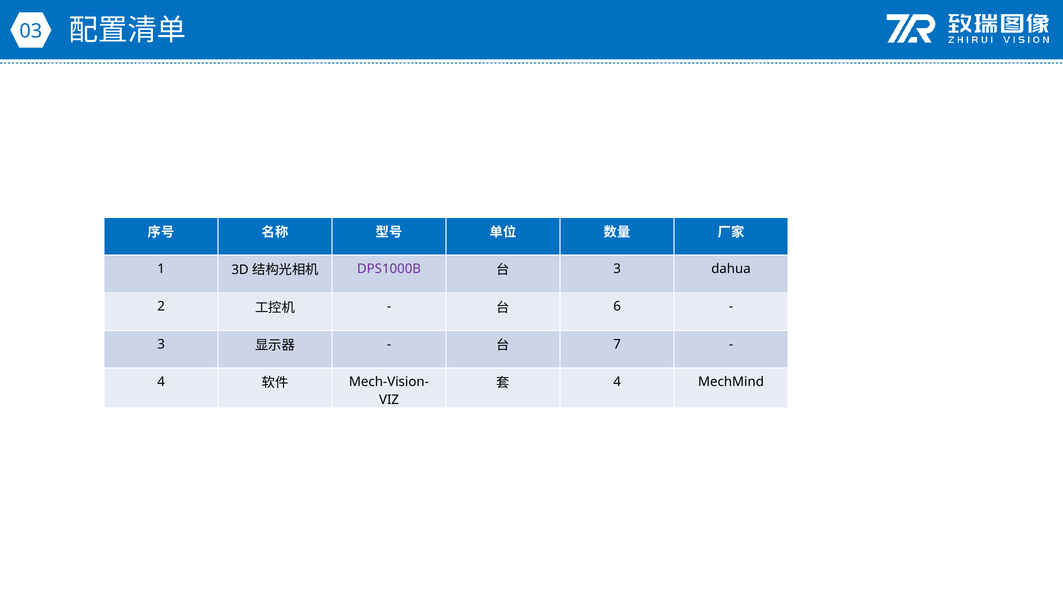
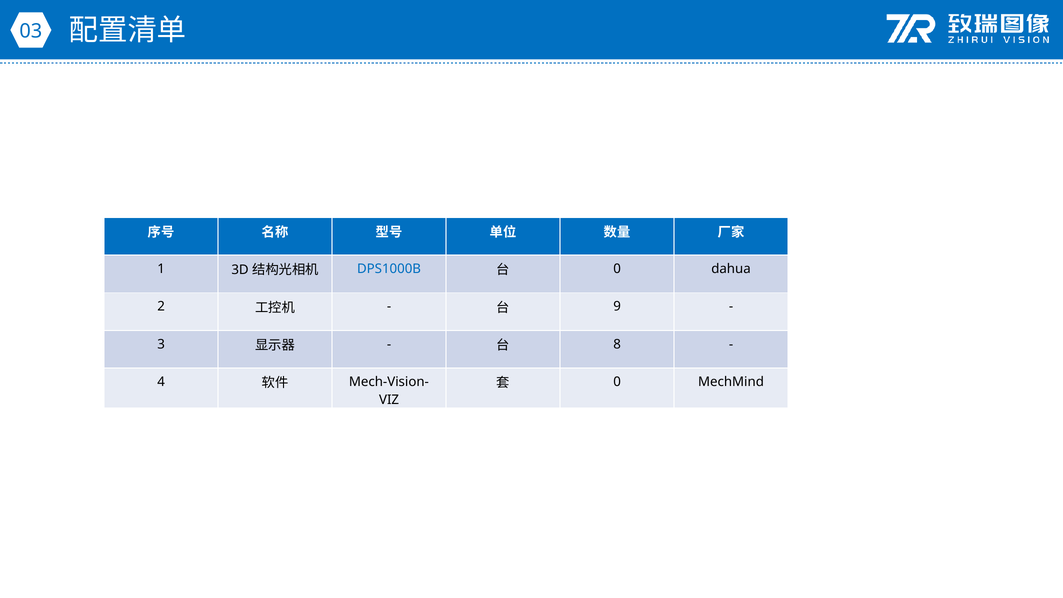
DPS1000B colour: purple -> blue
3 at (617, 269): 3 -> 0
6: 6 -> 9
7: 7 -> 8
4 at (617, 382): 4 -> 0
